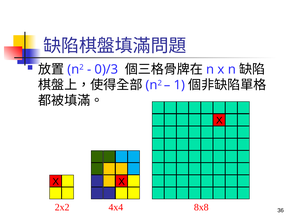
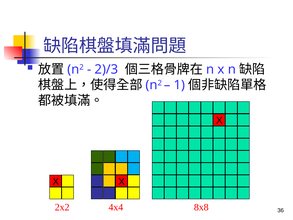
0)/3: 0)/3 -> 2)/3
